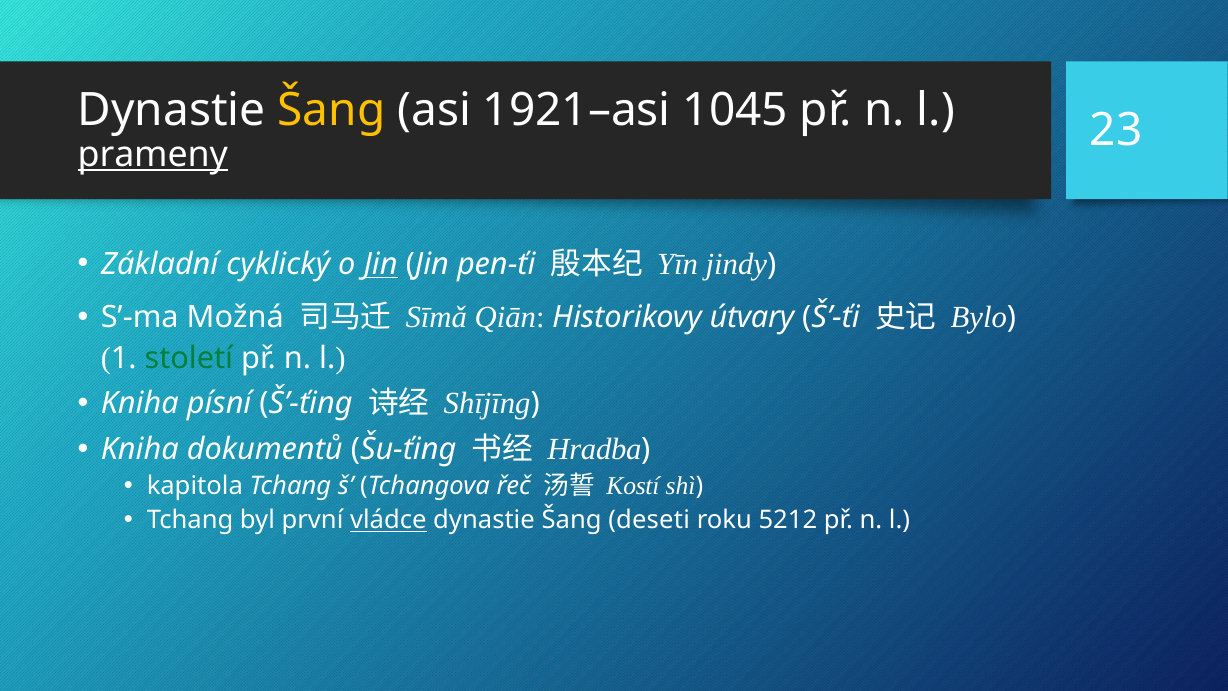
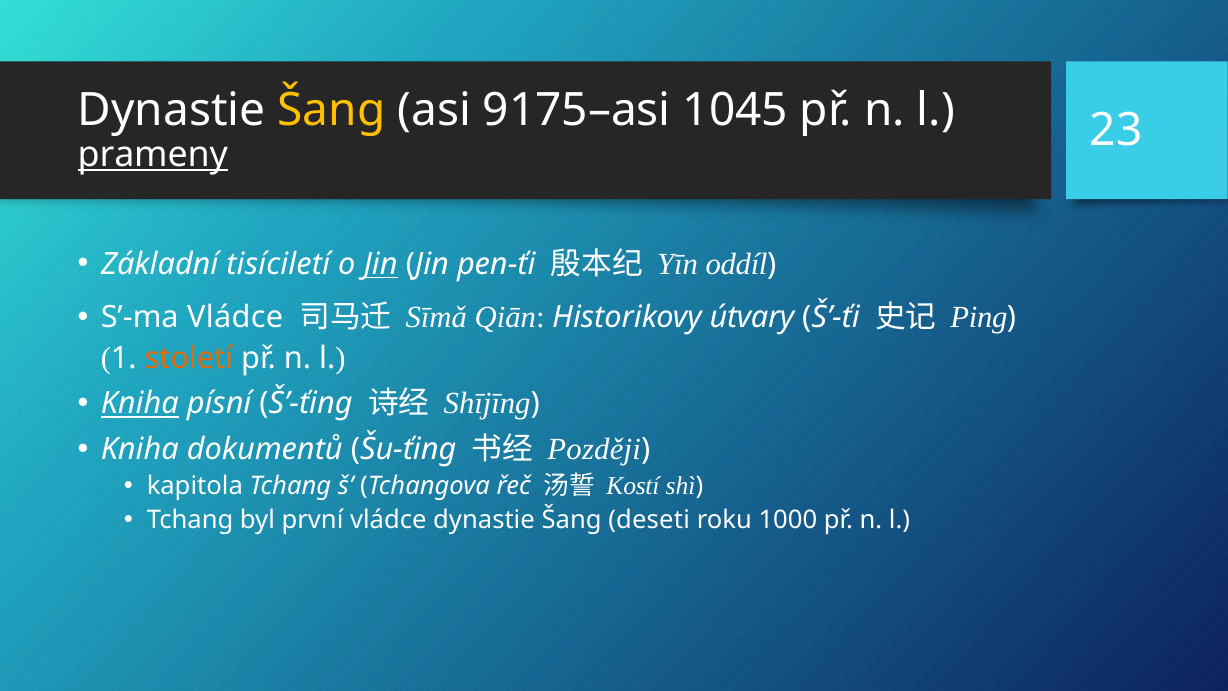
1921–asi: 1921–asi -> 9175–asi
cyklický: cyklický -> tisíciletí
jindy: jindy -> oddíl
S’-ma Možná: Možná -> Vládce
Bylo: Bylo -> Ping
století colour: green -> orange
Kniha at (140, 403) underline: none -> present
Hradba: Hradba -> Později
vládce at (388, 520) underline: present -> none
5212: 5212 -> 1000
